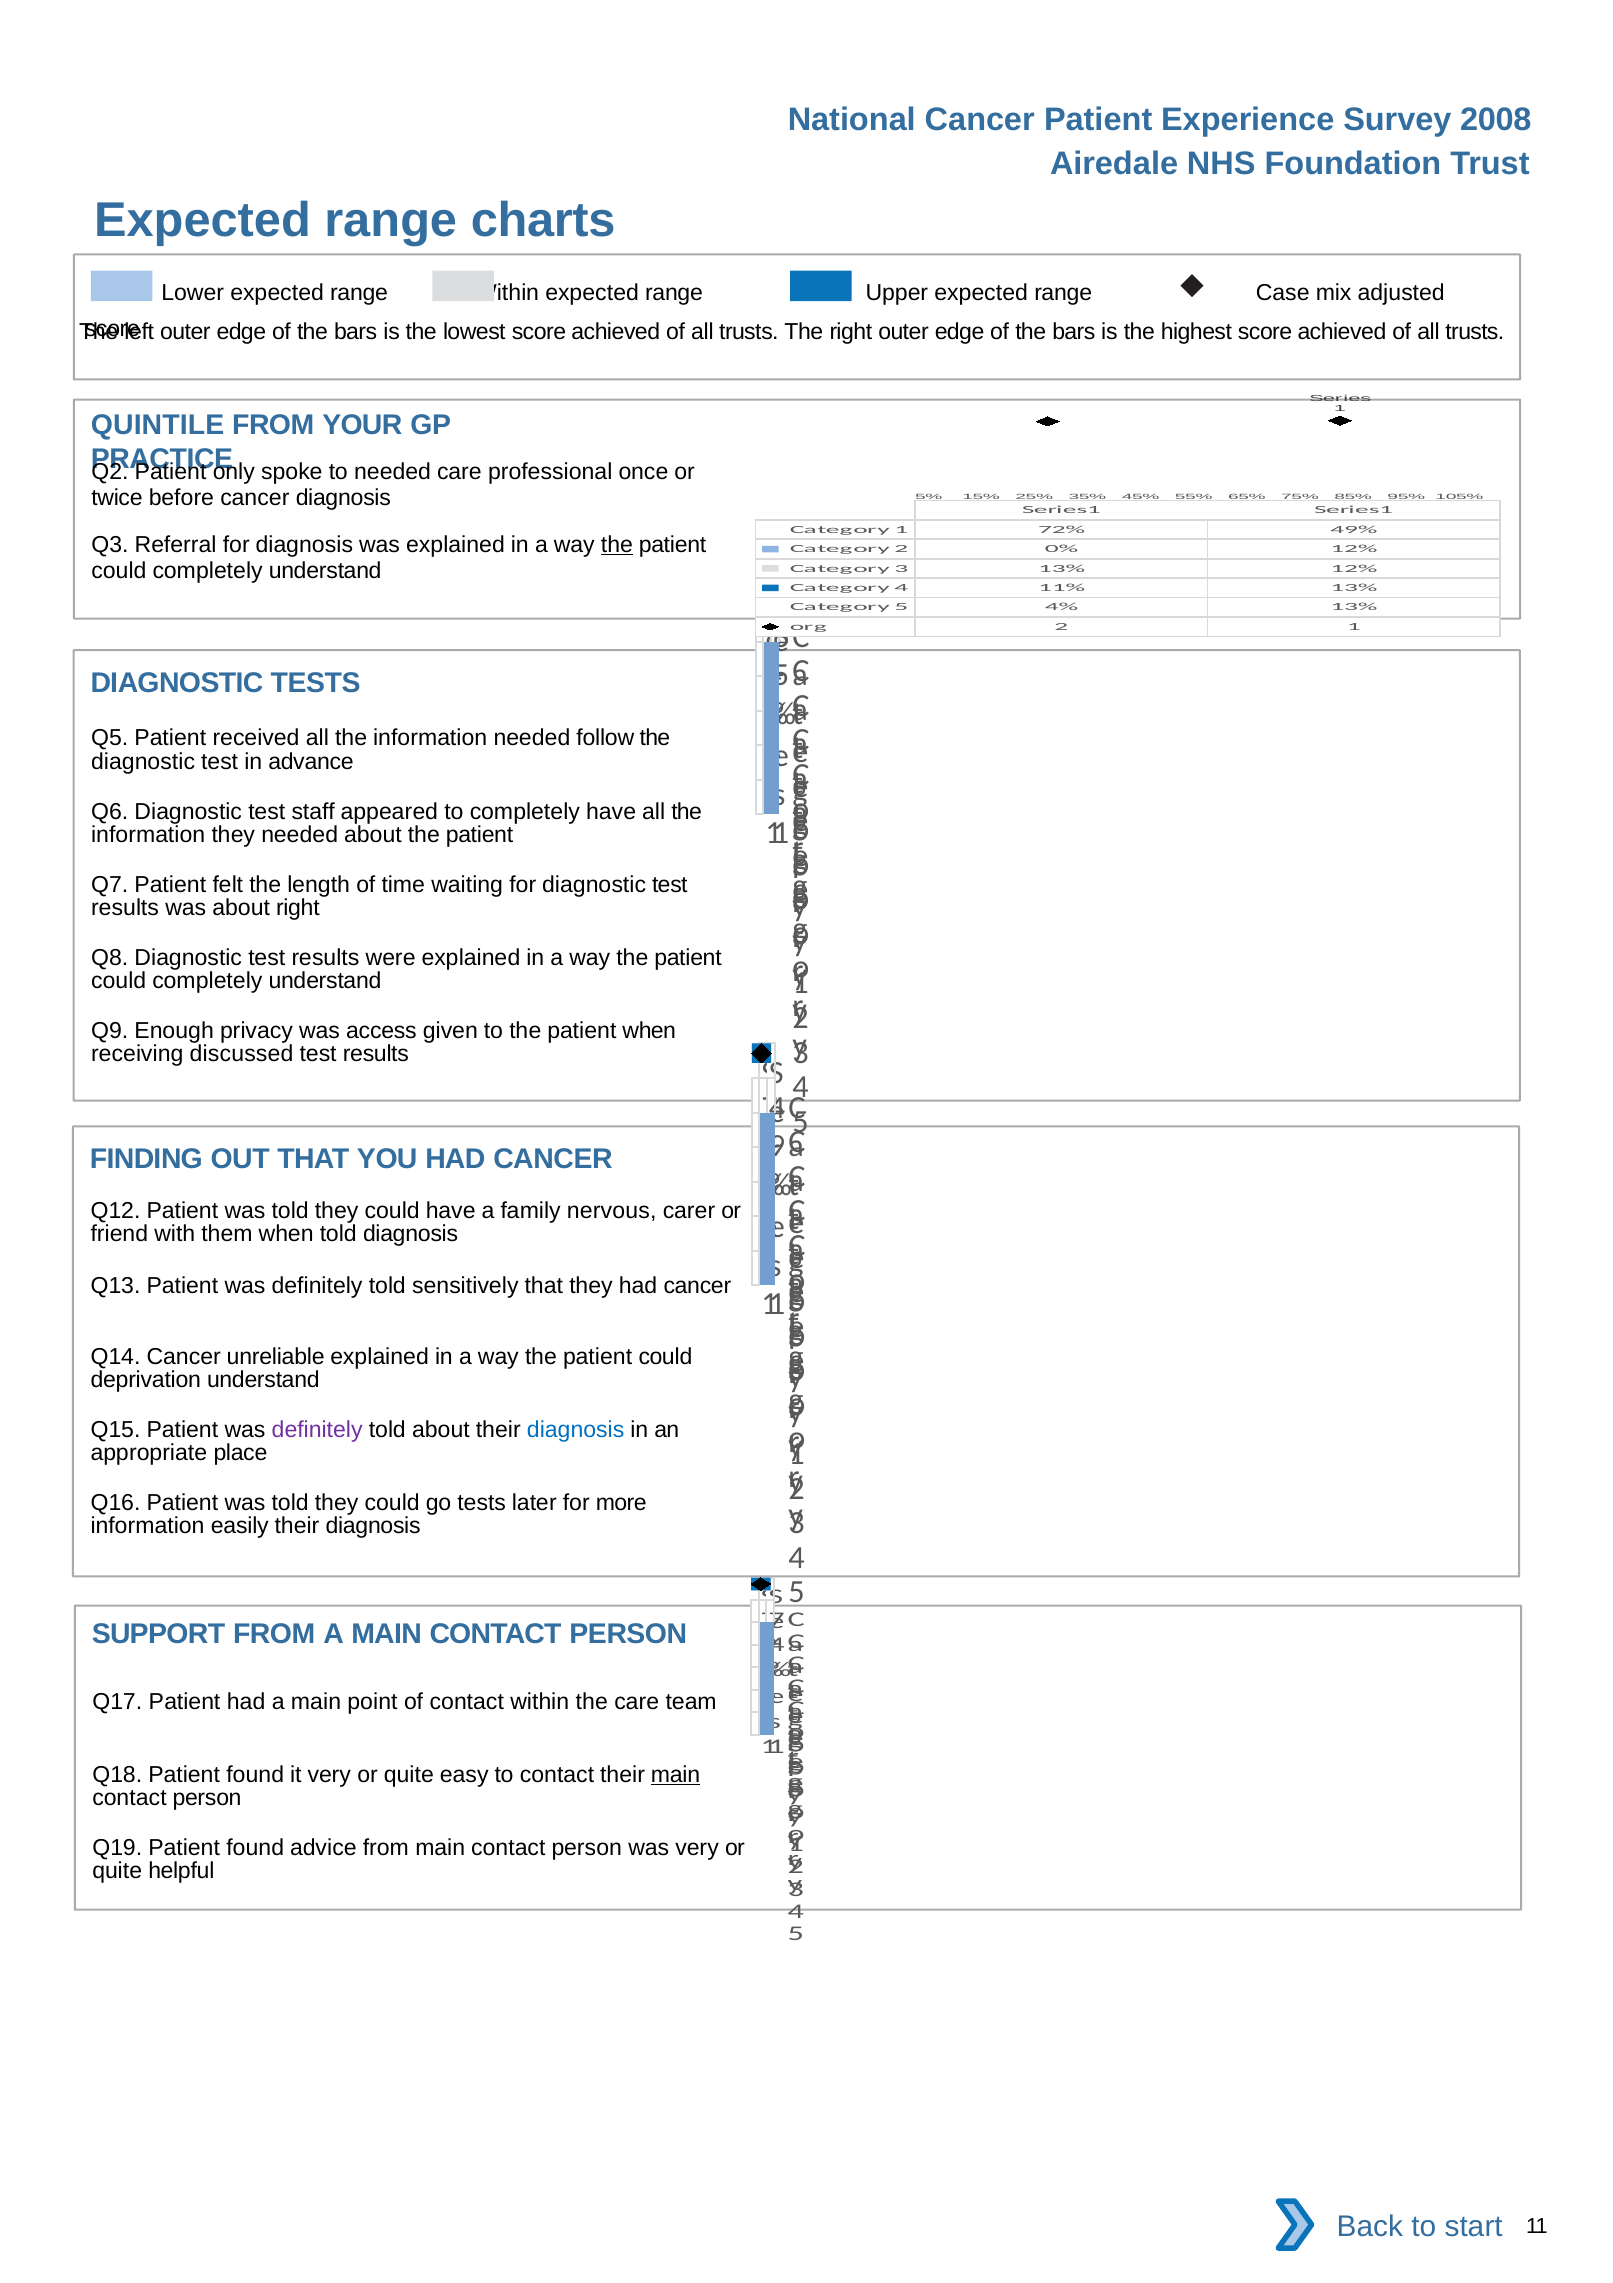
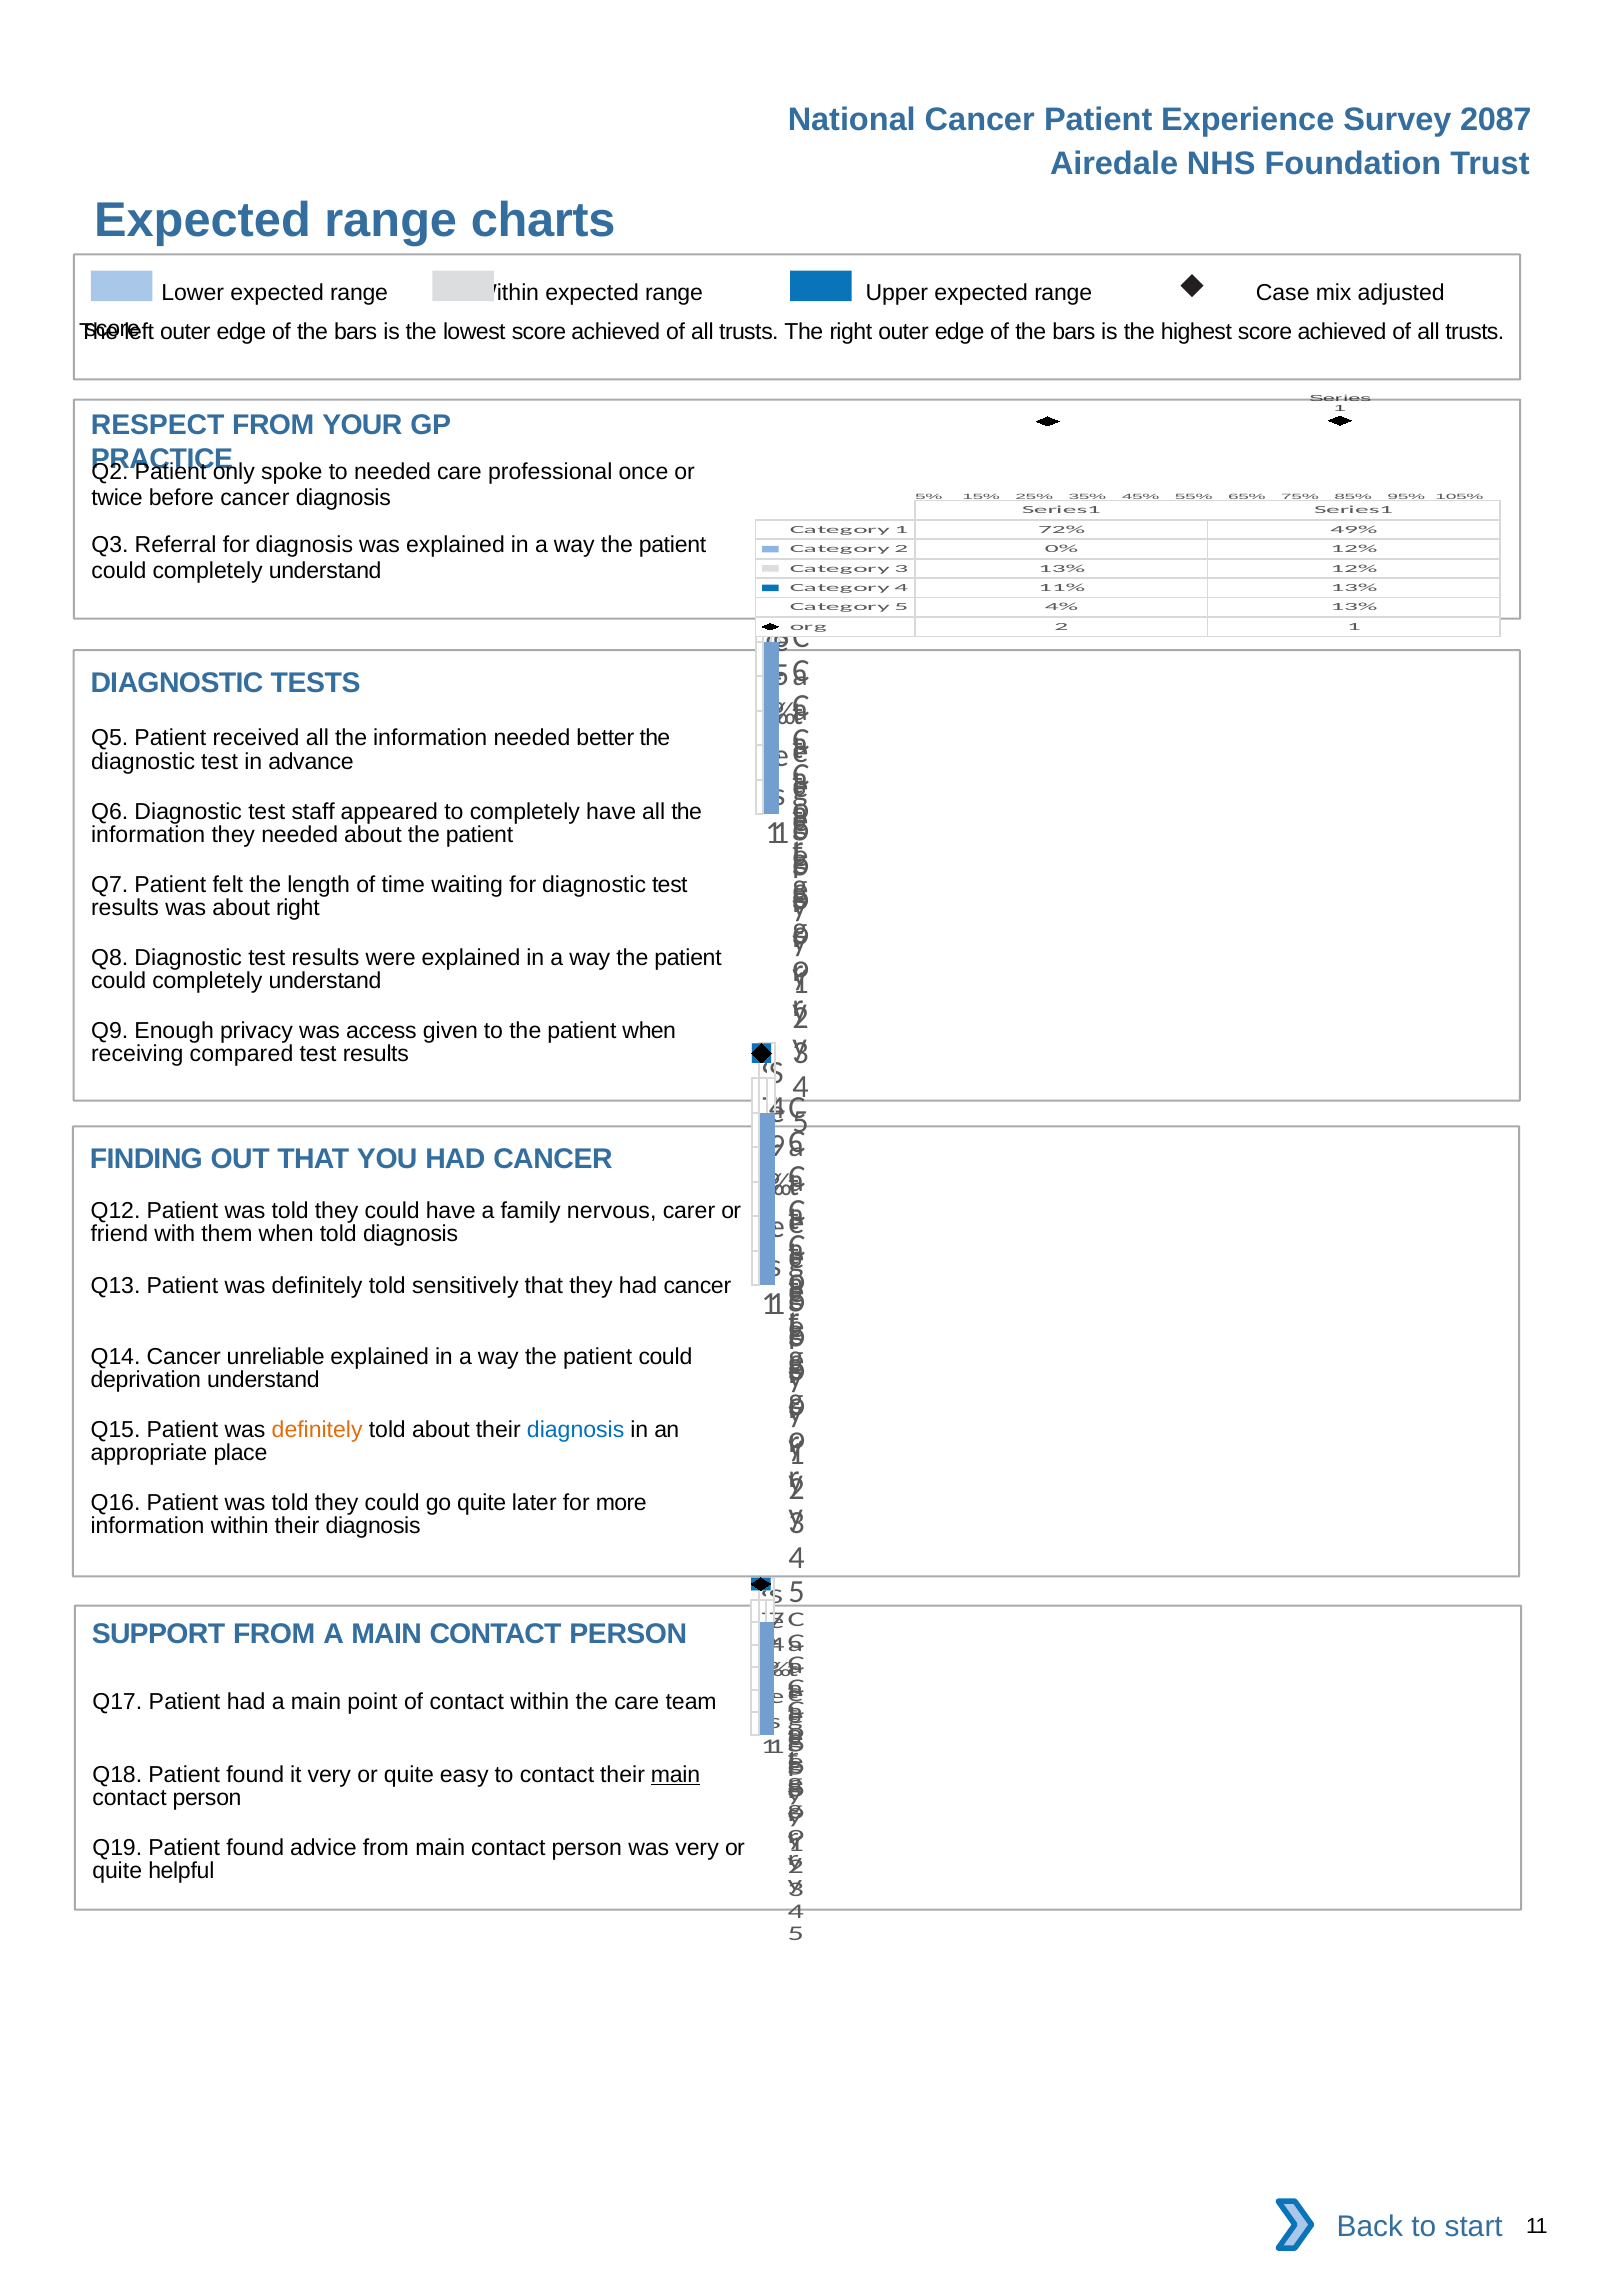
2008: 2008 -> 2087
QUINTILE: QUINTILE -> RESPECT
the at (617, 545) underline: present -> none
follow: follow -> better
discussed: discussed -> compared
definitely at (317, 1429) colour: purple -> orange
go tests: tests -> quite
information easily: easily -> within
